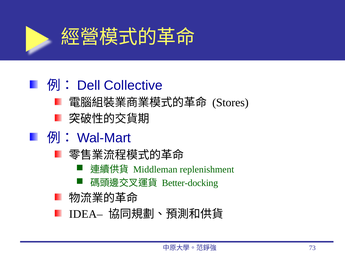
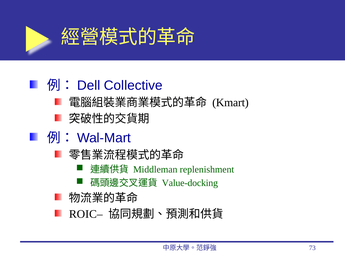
Stores: Stores -> Kmart
Better-docking: Better-docking -> Value-docking
IDEA–: IDEA– -> ROIC–
